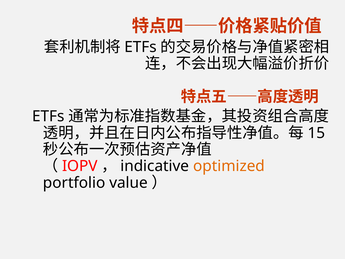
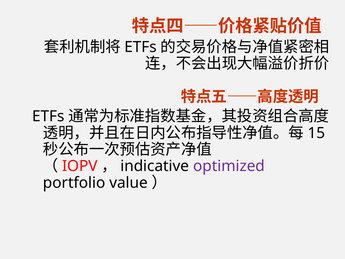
optimized colour: orange -> purple
